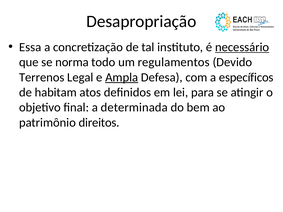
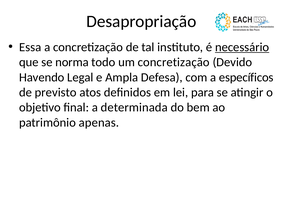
um regulamentos: regulamentos -> concretização
Terrenos: Terrenos -> Havendo
Ampla underline: present -> none
habitam: habitam -> previsto
direitos: direitos -> apenas
